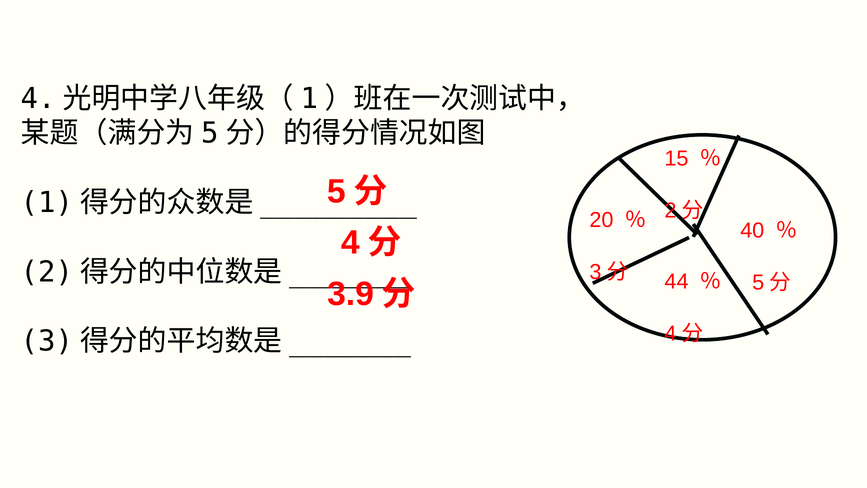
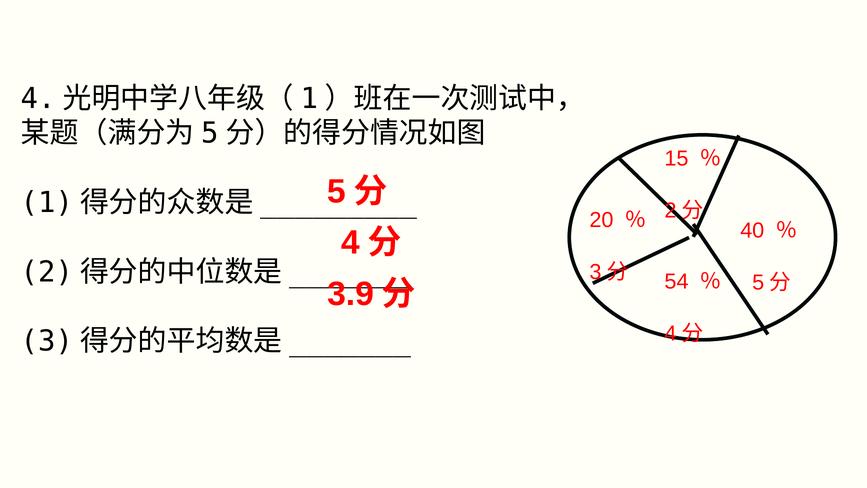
44: 44 -> 54
